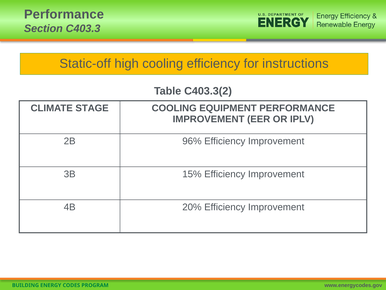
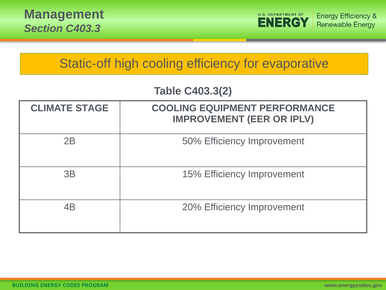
Performance at (64, 14): Performance -> Management
instructions: instructions -> evaporative
96%: 96% -> 50%
